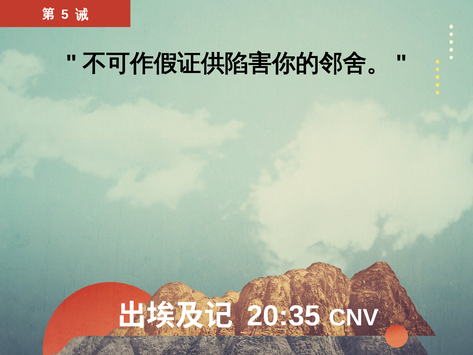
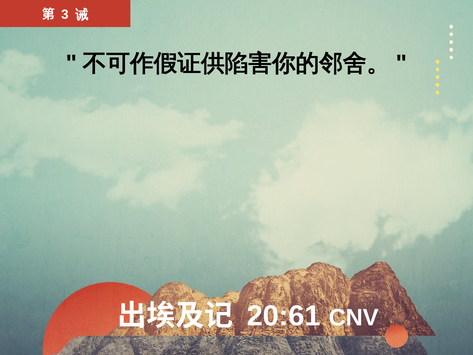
5: 5 -> 3
20:35: 20:35 -> 20:61
